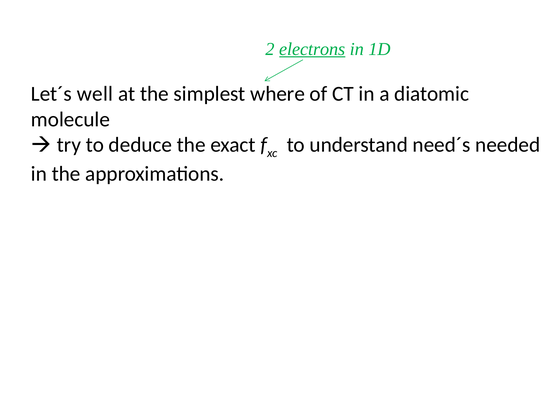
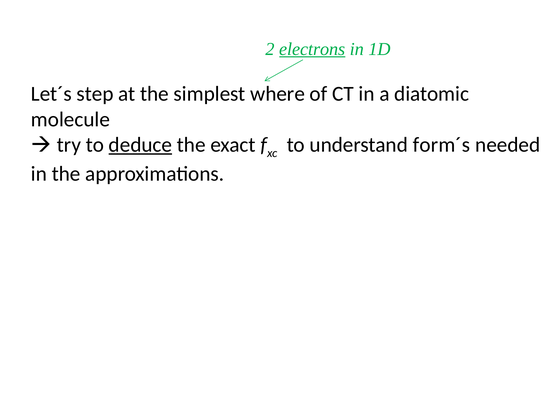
well: well -> step
deduce underline: none -> present
need´s: need´s -> form´s
